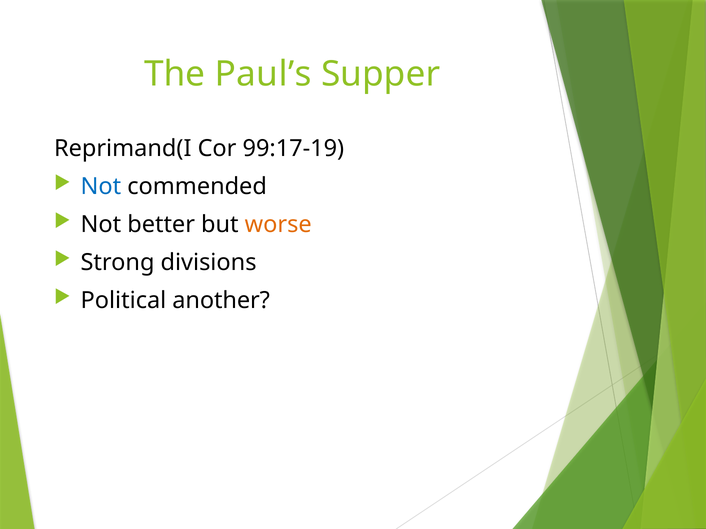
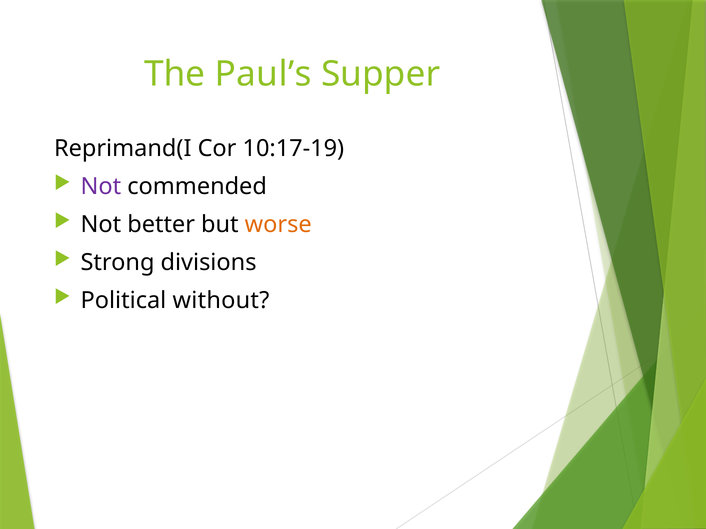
99:17-19: 99:17-19 -> 10:17-19
Not at (101, 187) colour: blue -> purple
another: another -> without
